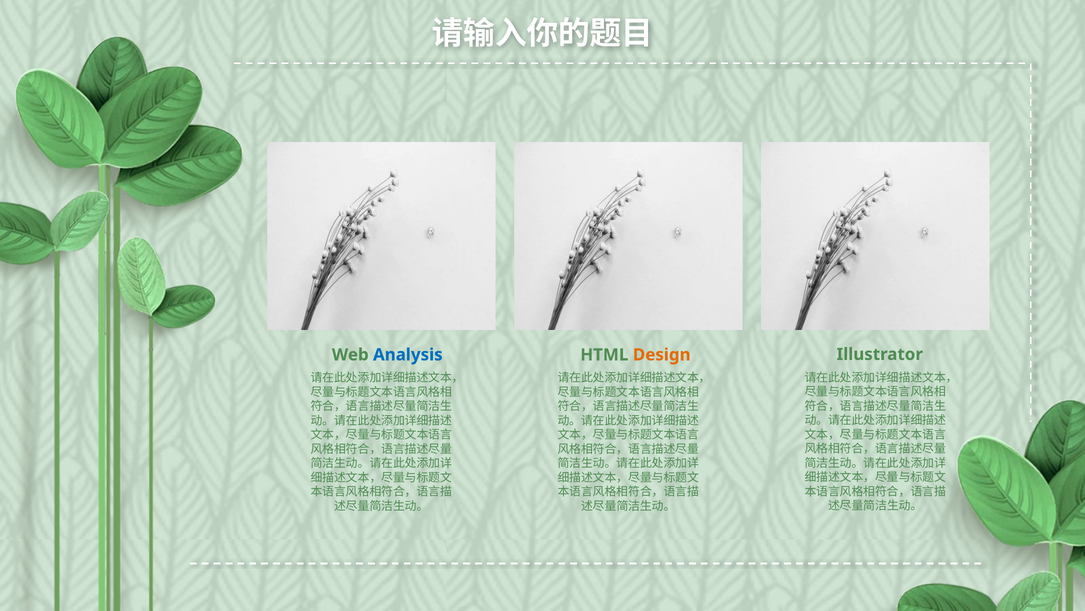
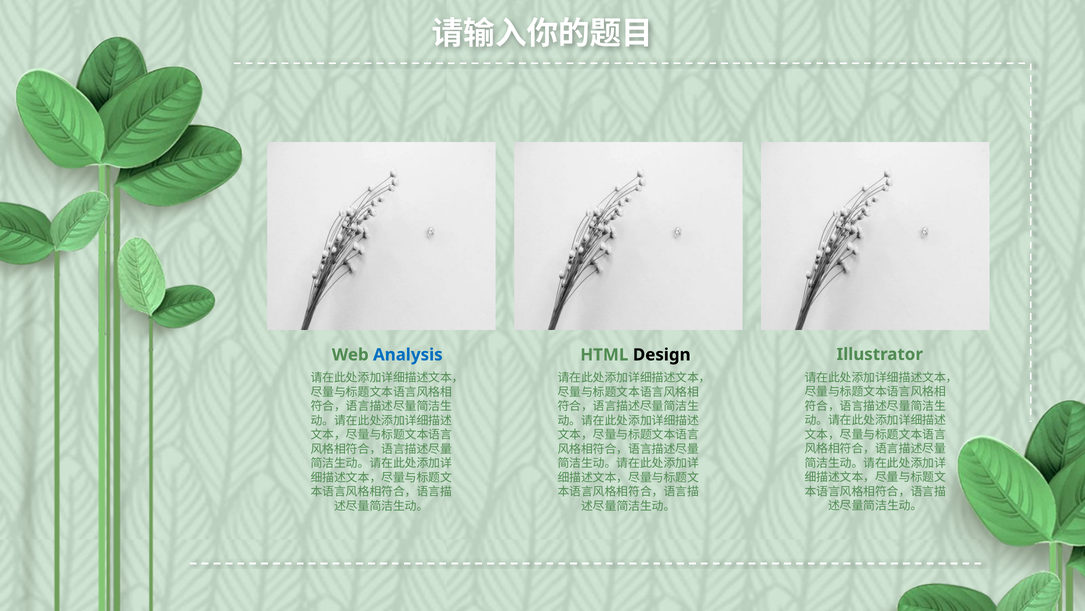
Design colour: orange -> black
